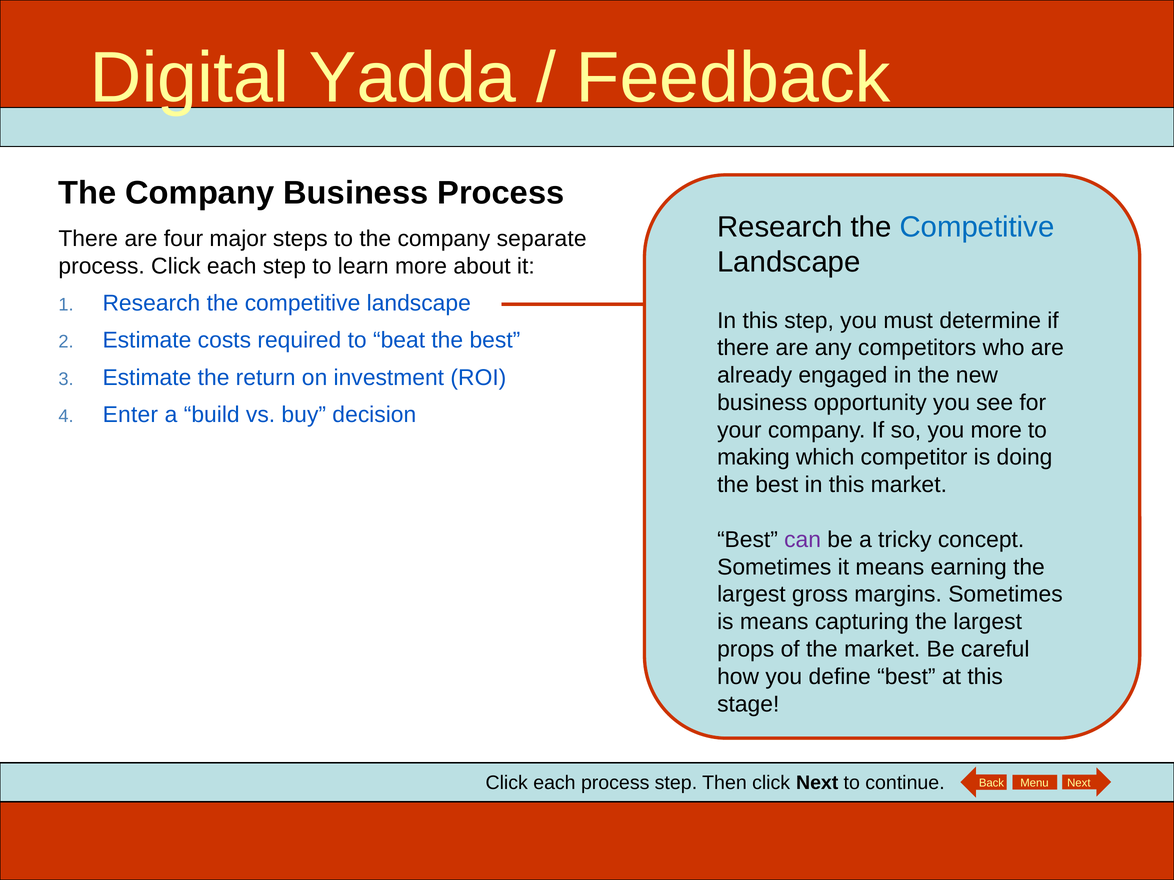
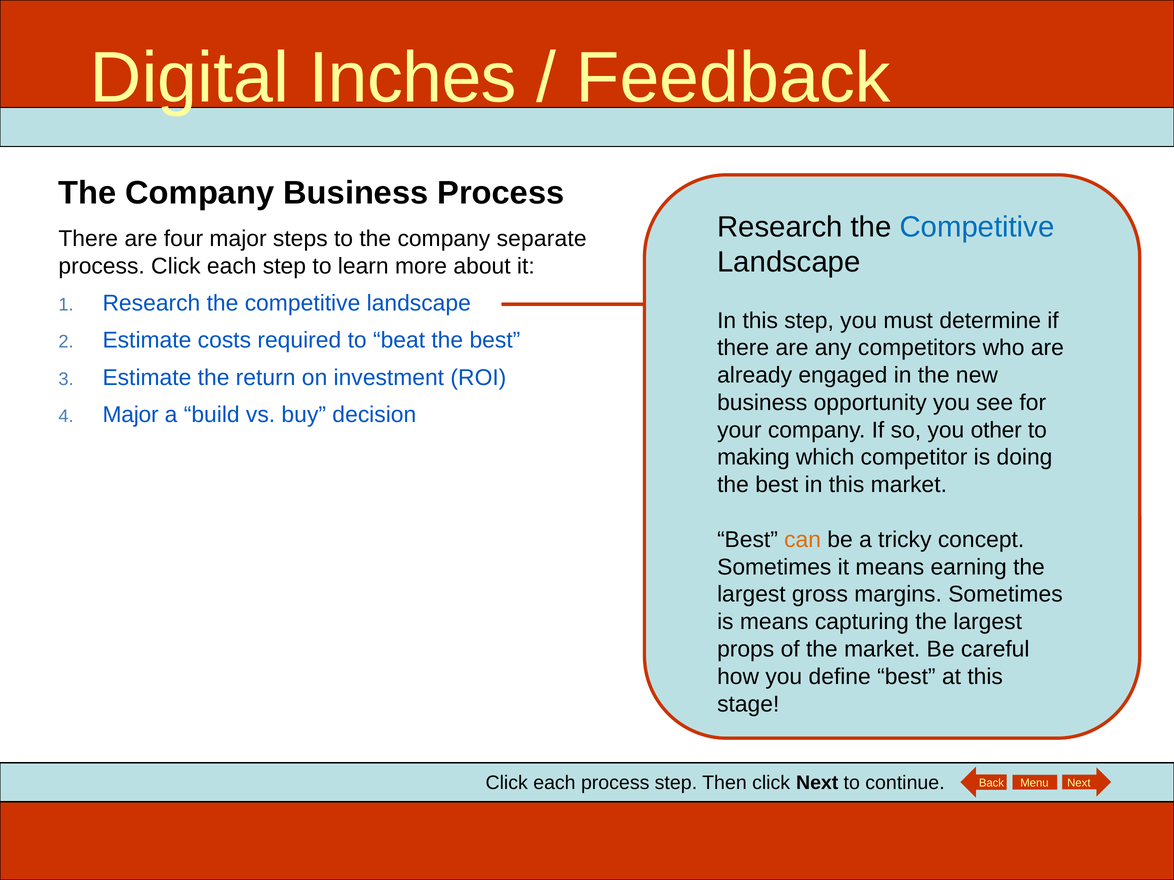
Yadda: Yadda -> Inches
Enter at (130, 415): Enter -> Major
you more: more -> other
can colour: purple -> orange
